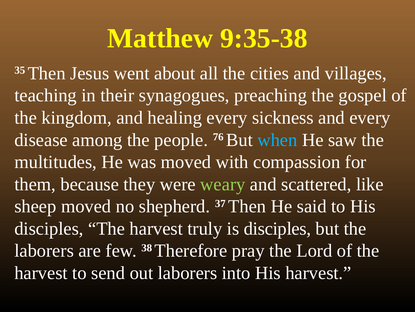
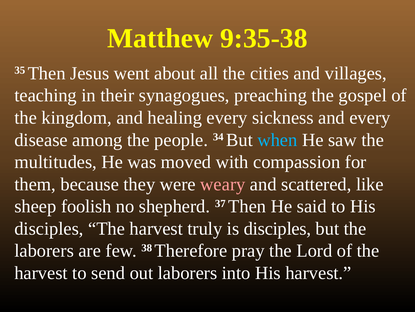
76: 76 -> 34
weary colour: light green -> pink
sheep moved: moved -> foolish
